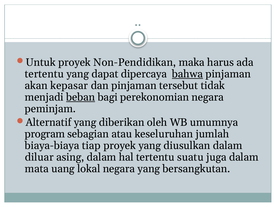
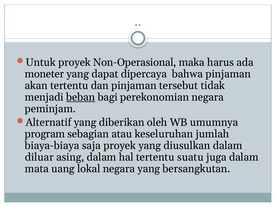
Non-Pendidikan: Non-Pendidikan -> Non-Operasional
tertentu at (44, 74): tertentu -> moneter
bahwa underline: present -> none
akan kepasar: kepasar -> tertentu
tiap: tiap -> saja
